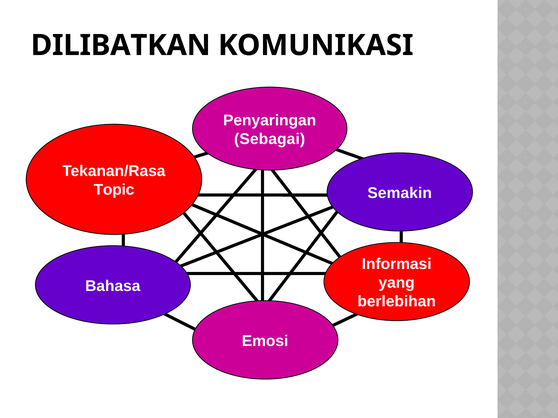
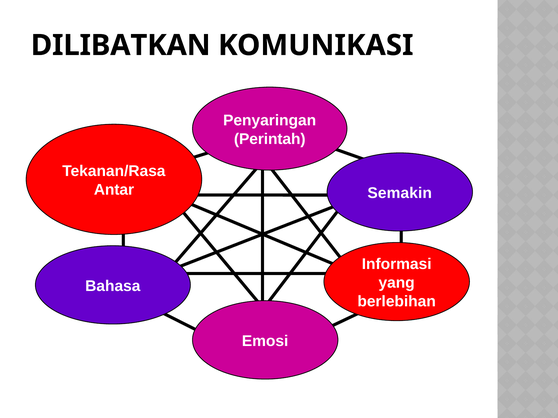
Sebagai: Sebagai -> Perintah
Topic: Topic -> Antar
